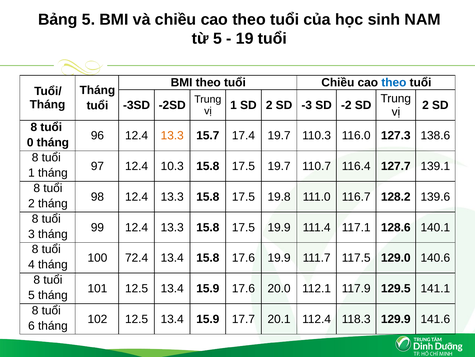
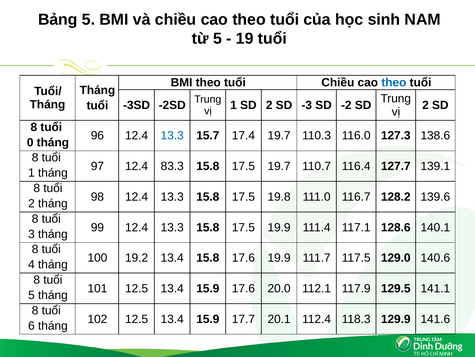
13.3 at (172, 135) colour: orange -> blue
10.3: 10.3 -> 83.3
72.4: 72.4 -> 19.2
